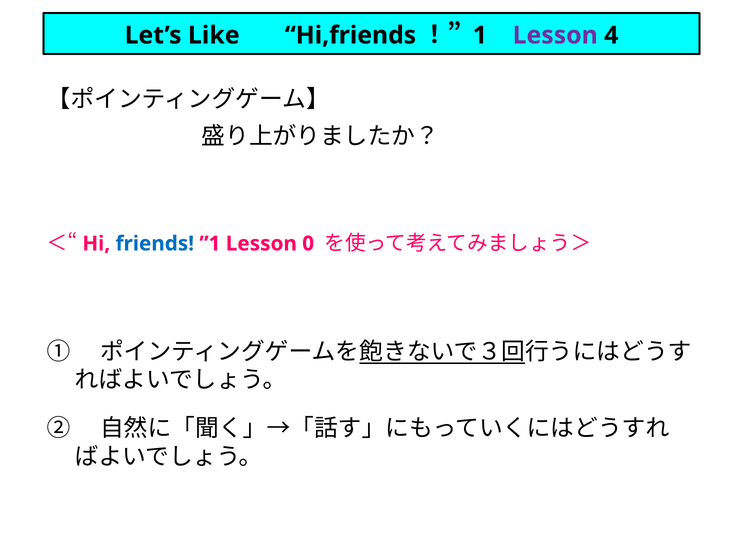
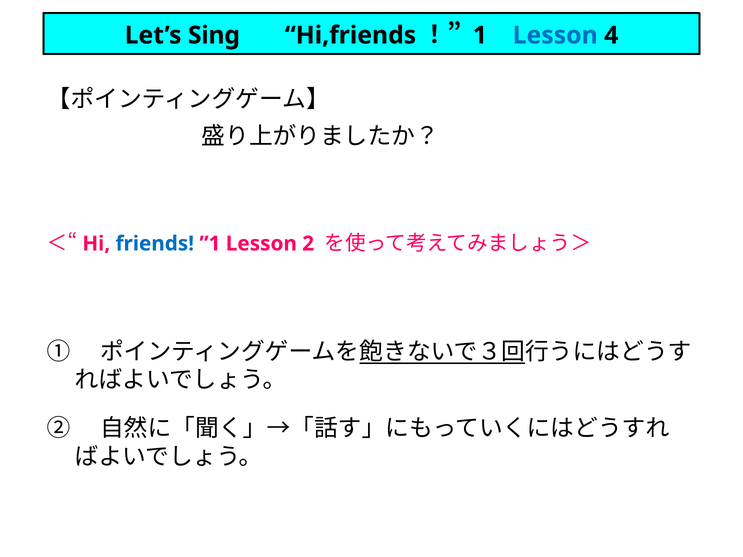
Like: Like -> Sing
Lesson at (555, 35) colour: purple -> blue
0: 0 -> 2
